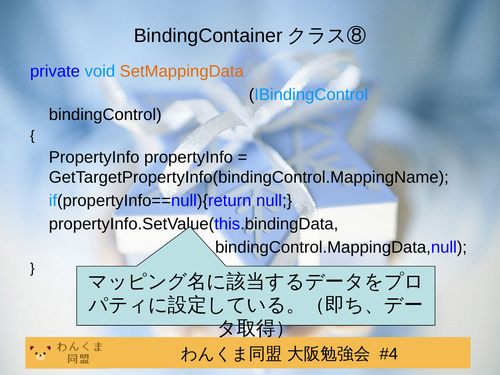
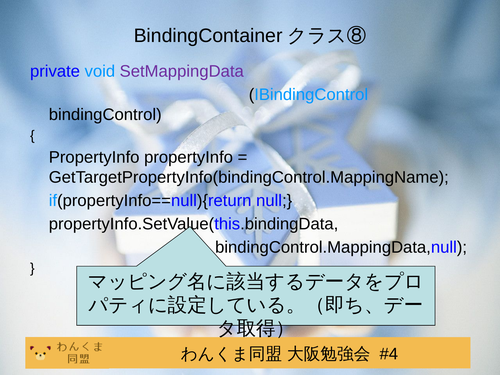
SetMappingData colour: orange -> purple
